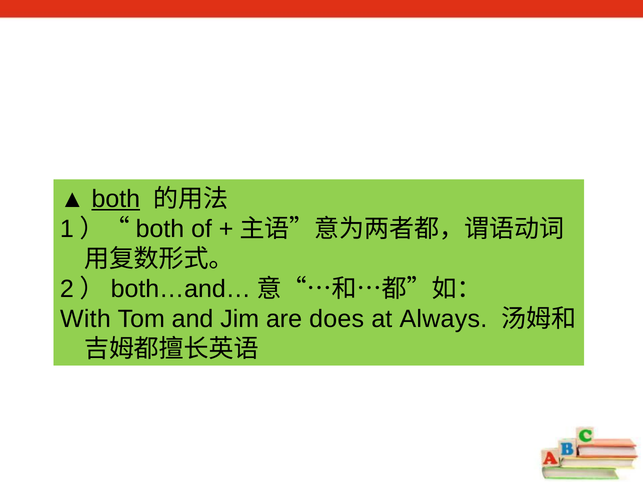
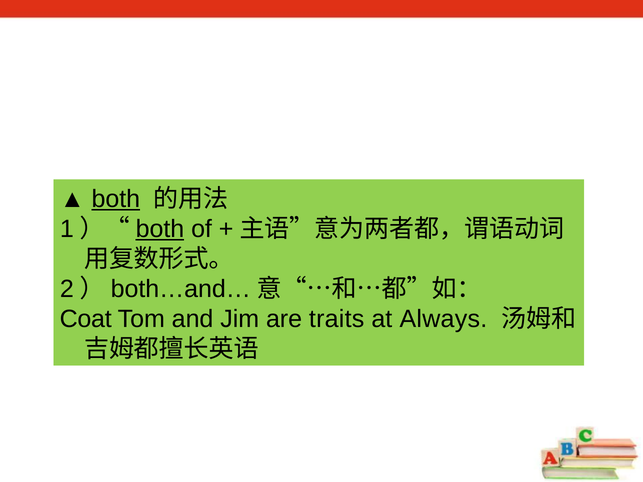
both at (160, 229) underline: none -> present
With: With -> Coat
does: does -> traits
